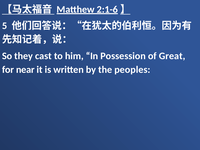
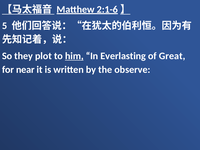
cast: cast -> plot
him underline: none -> present
Possession: Possession -> Everlasting
peoples: peoples -> observe
